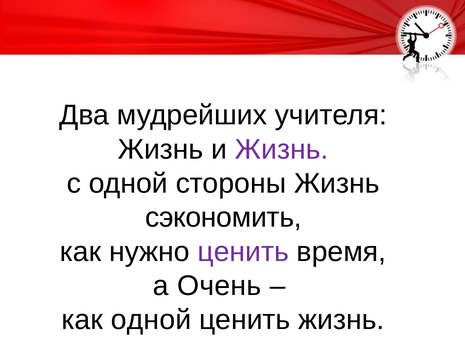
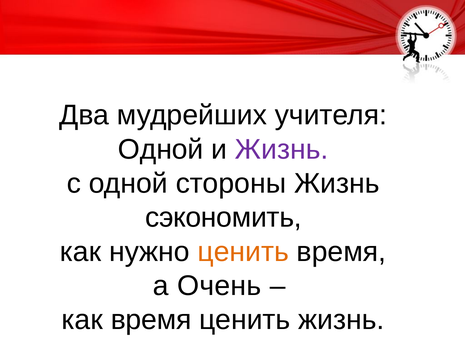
Жизнь at (161, 149): Жизнь -> Одной
ценить at (243, 251) colour: purple -> orange
как одной: одной -> время
